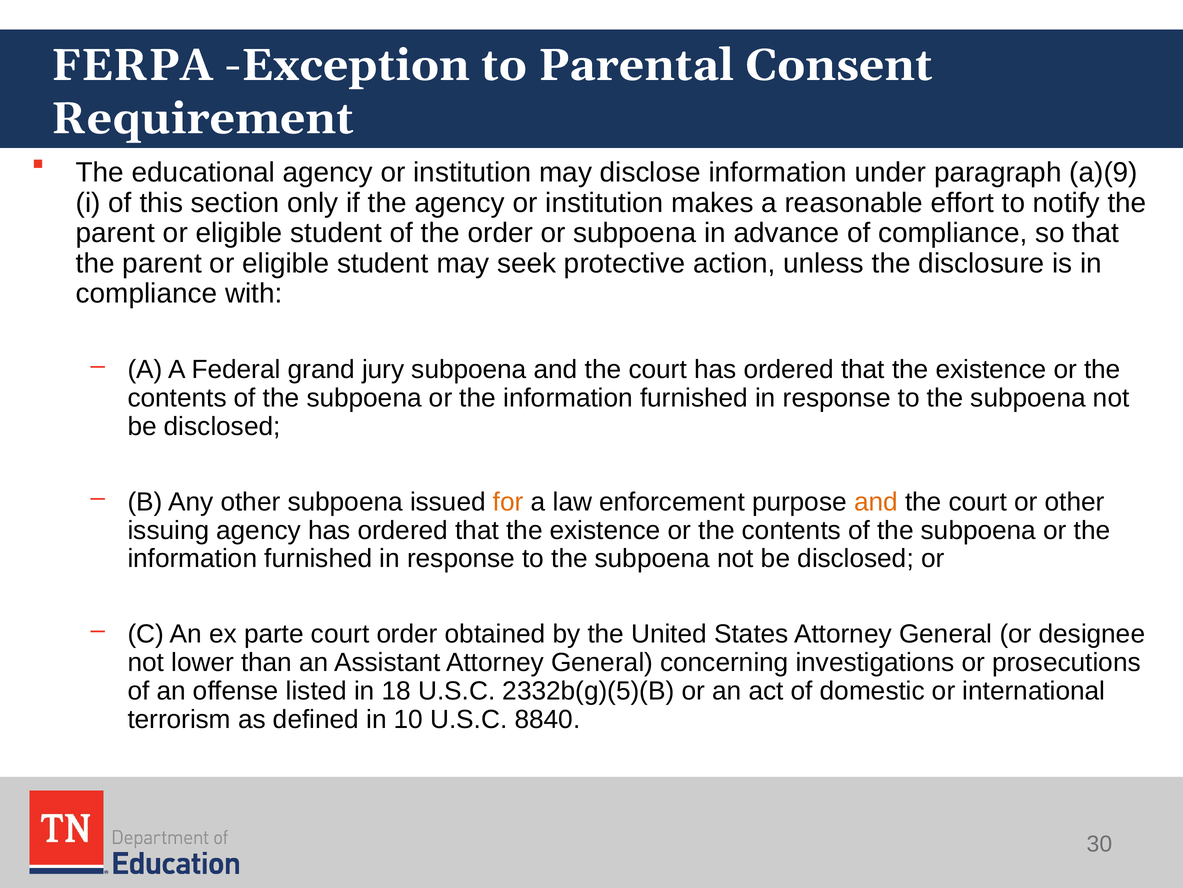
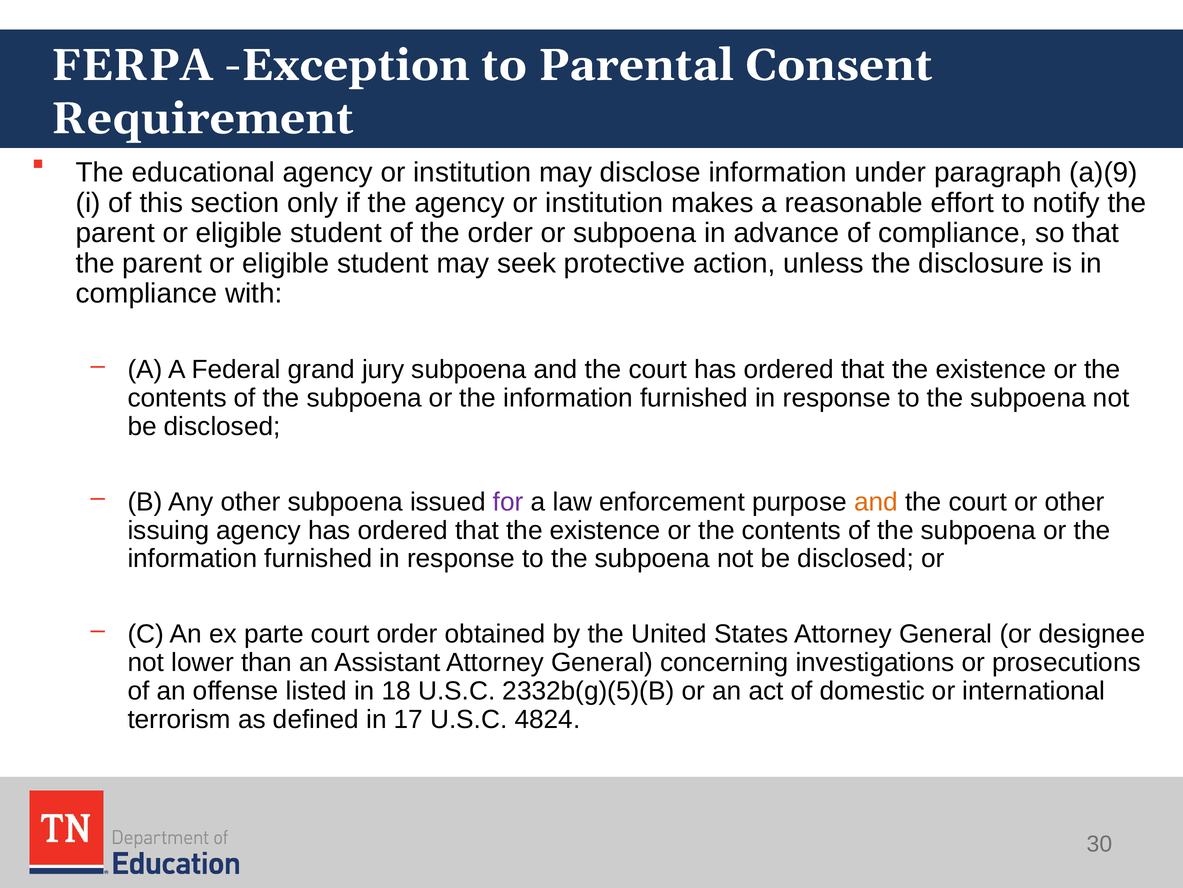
for colour: orange -> purple
10: 10 -> 17
8840: 8840 -> 4824
